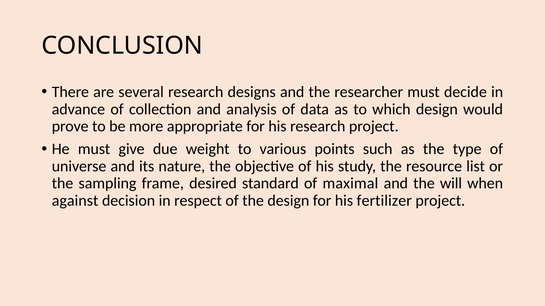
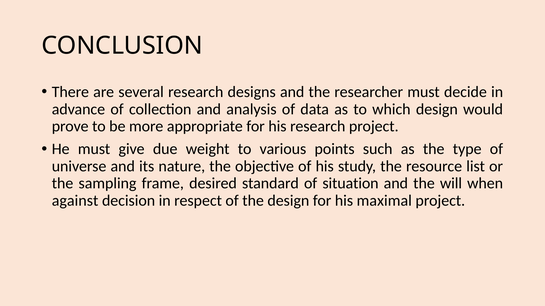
maximal: maximal -> situation
fertilizer: fertilizer -> maximal
